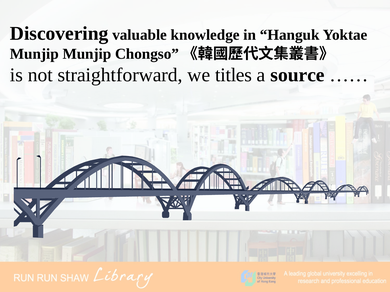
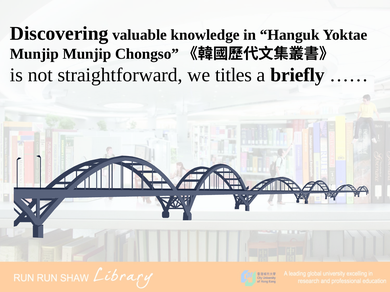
source: source -> briefly
